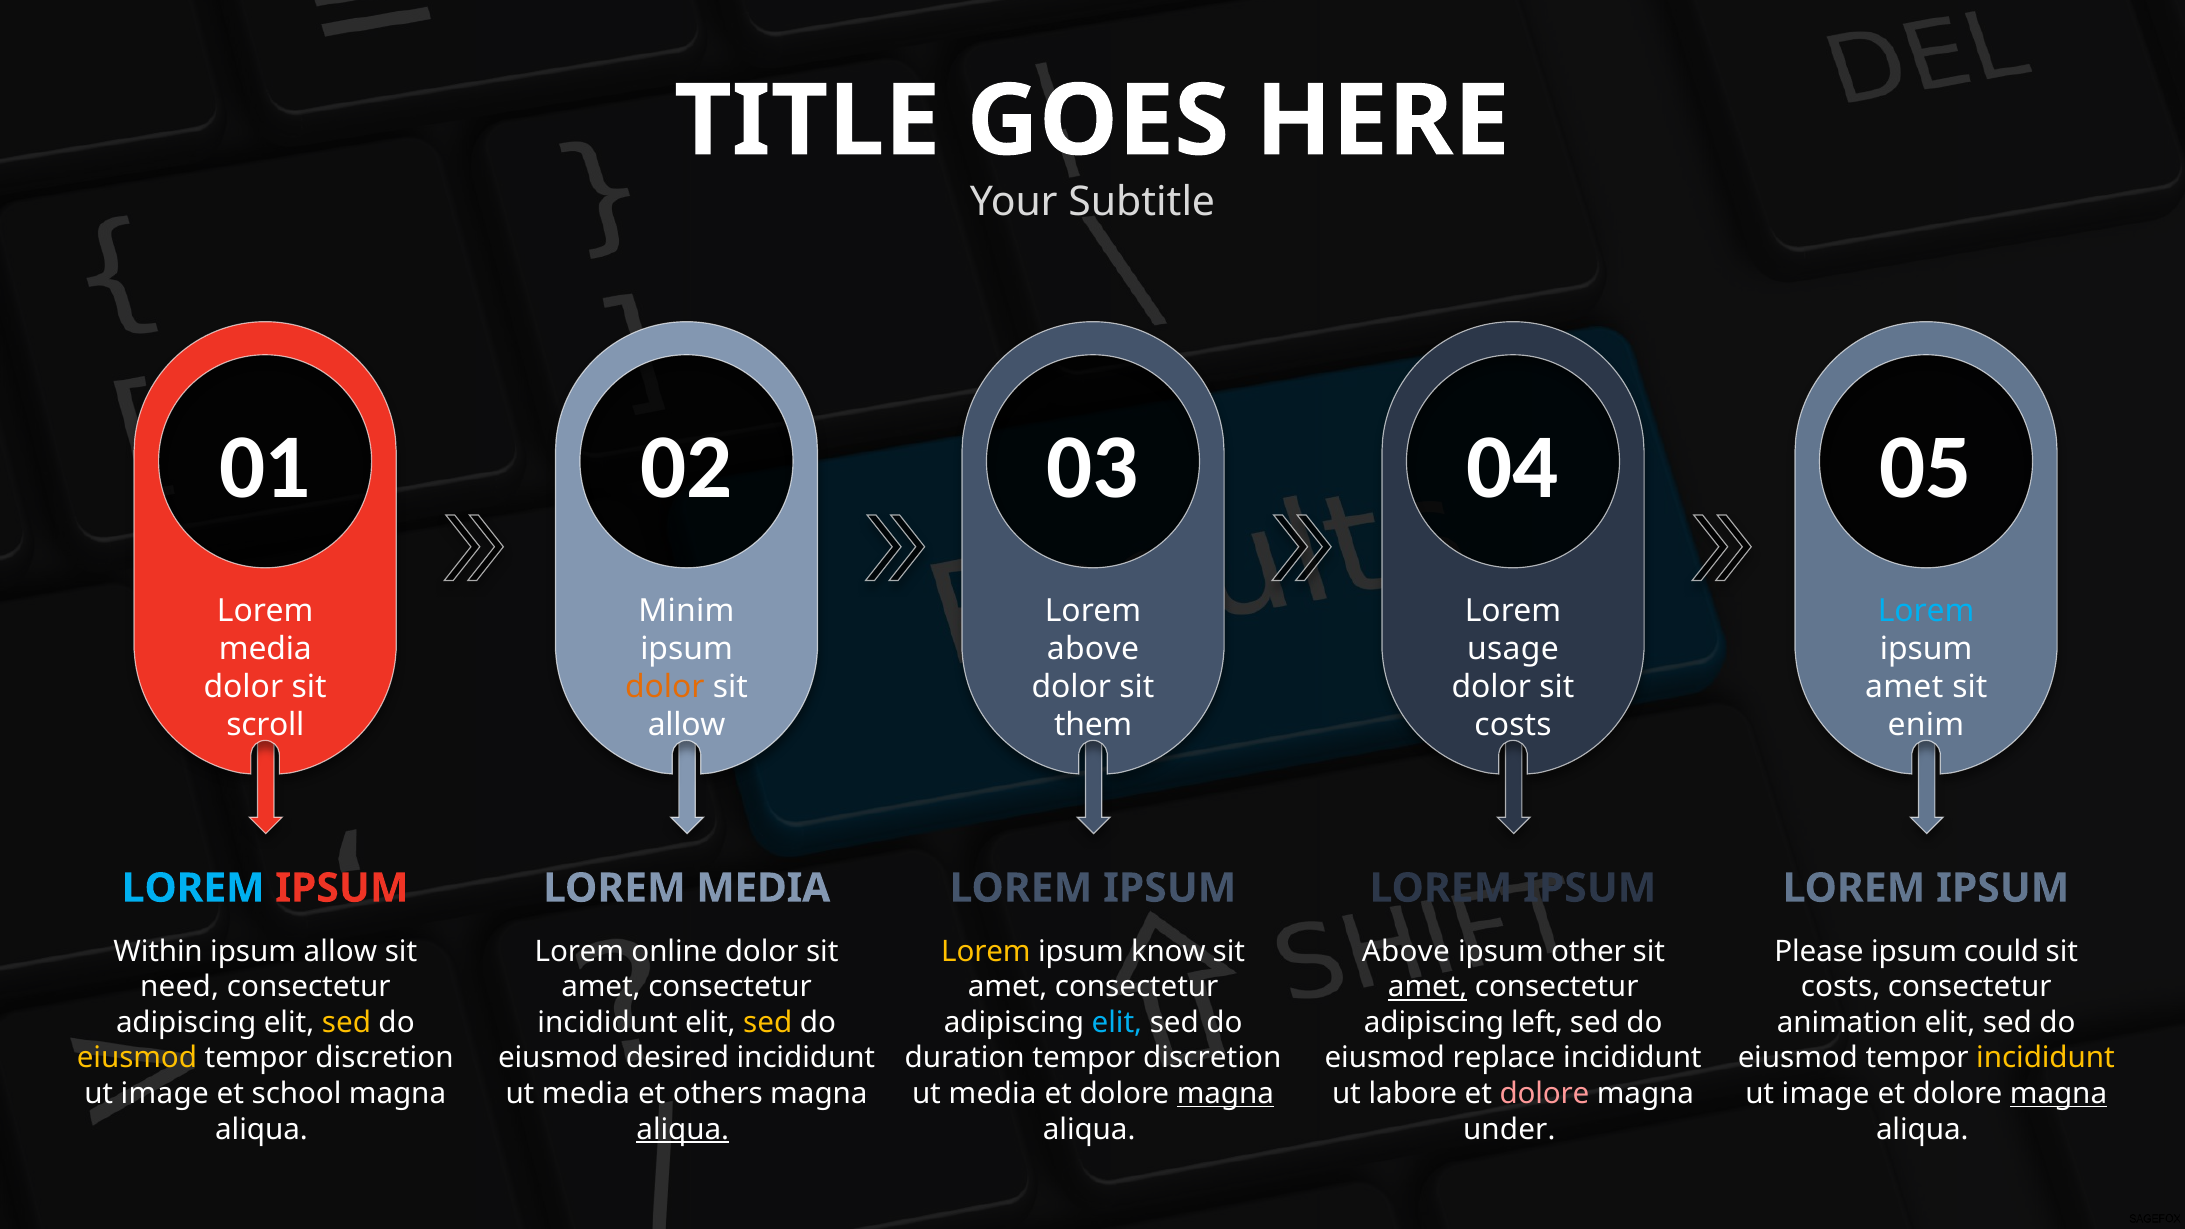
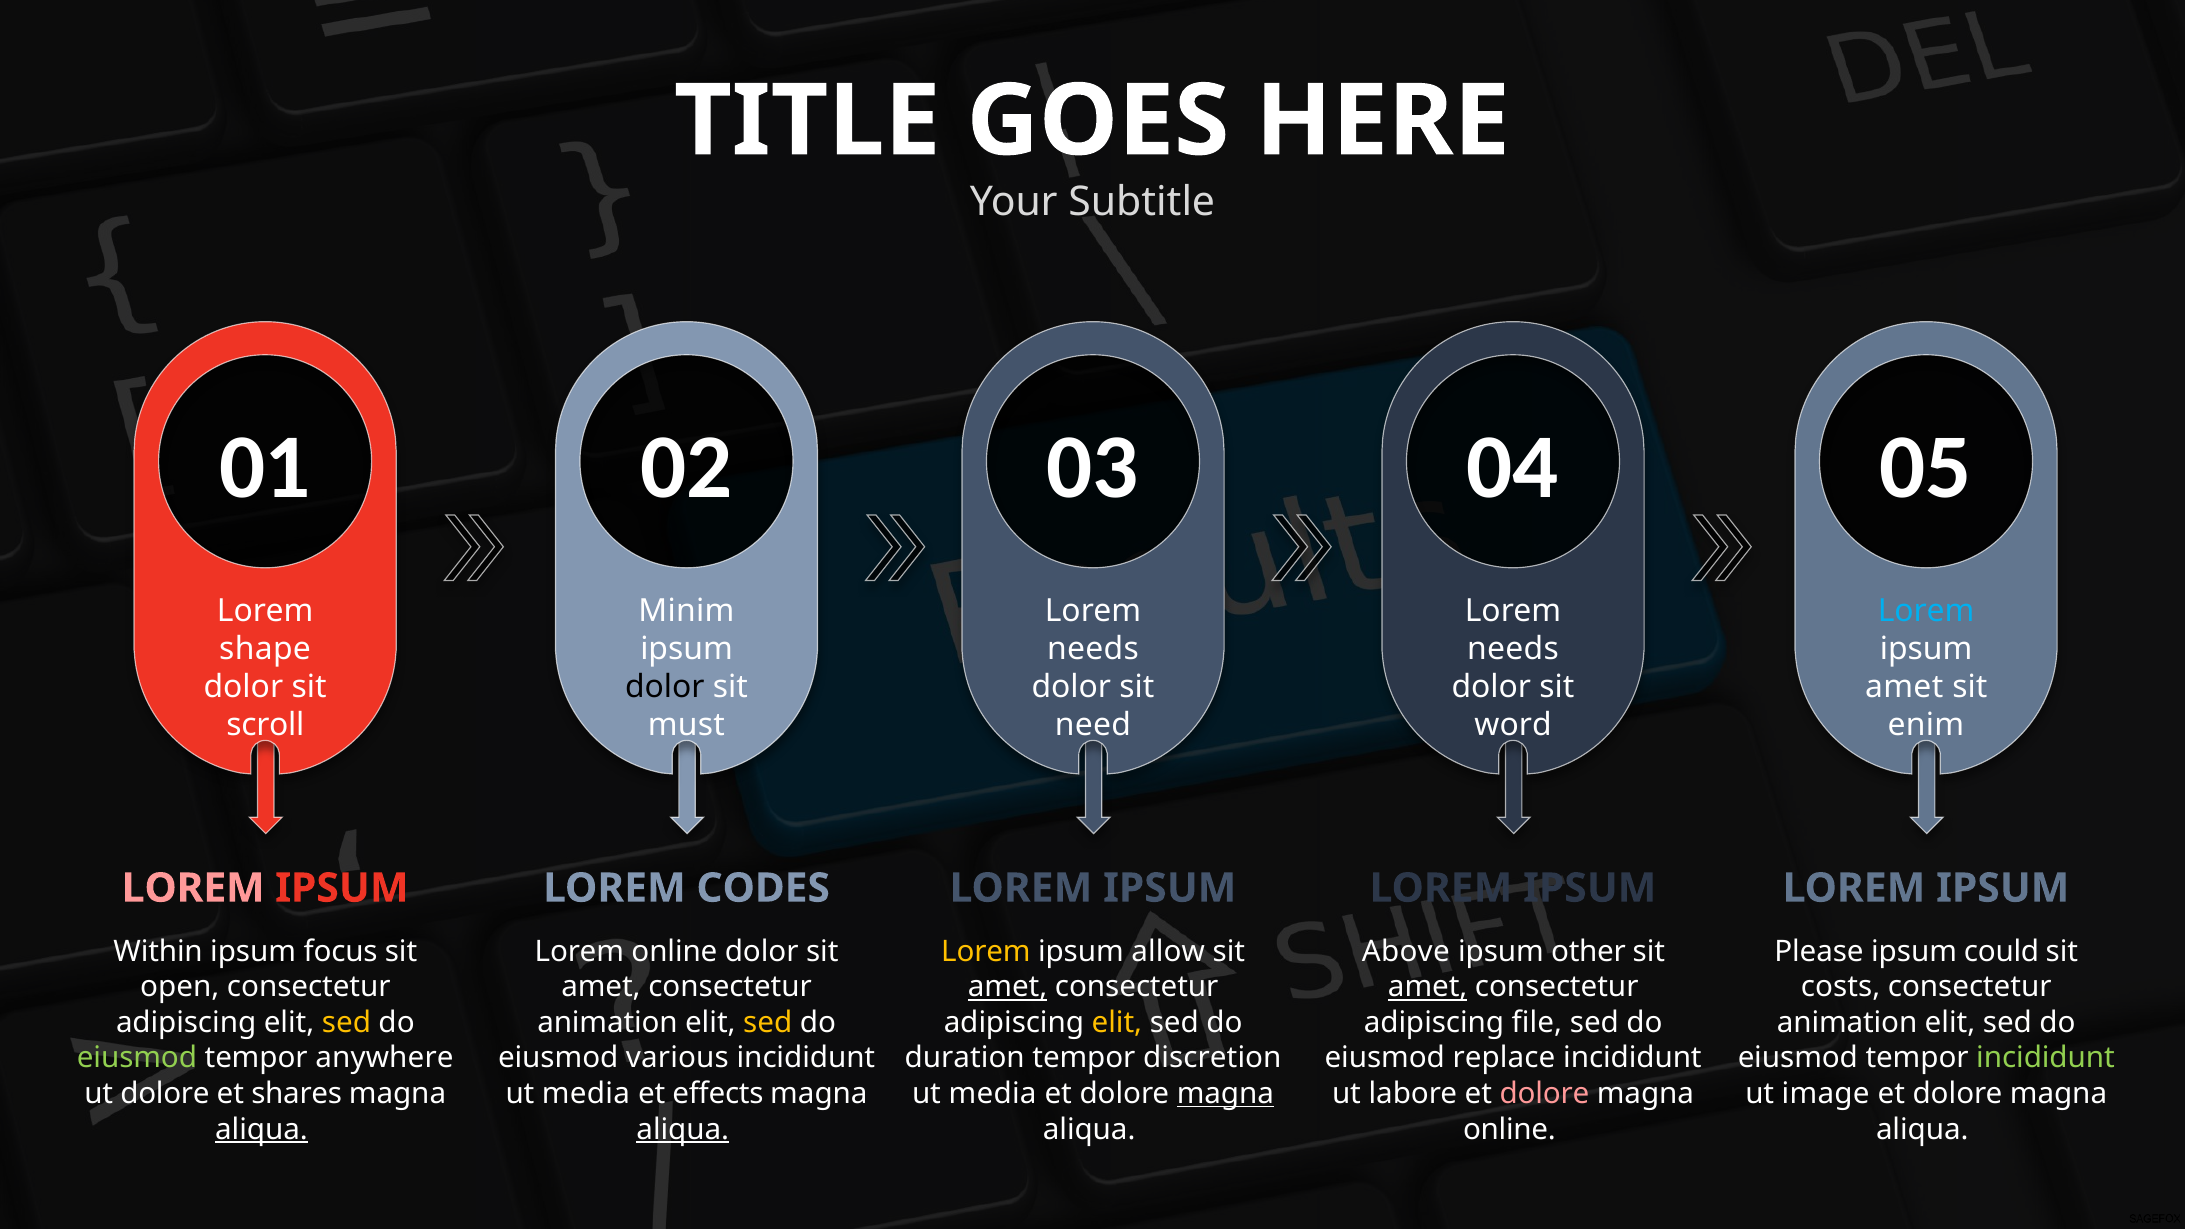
media at (265, 649): media -> shape
above at (1093, 649): above -> needs
usage at (1513, 649): usage -> needs
dolor at (665, 687) colour: orange -> black
allow at (687, 725): allow -> must
them: them -> need
costs at (1513, 725): costs -> word
LOREM at (193, 888) colour: light blue -> pink
MEDIA at (763, 888): MEDIA -> CODES
ipsum allow: allow -> focus
know: know -> allow
need: need -> open
amet at (1008, 987) underline: none -> present
incididunt at (607, 1023): incididunt -> animation
elit at (1117, 1023) colour: light blue -> yellow
left: left -> file
eiusmod at (137, 1058) colour: yellow -> light green
discretion at (385, 1058): discretion -> anywhere
desired: desired -> various
incididunt at (2046, 1058) colour: yellow -> light green
image at (165, 1094): image -> dolore
school: school -> shares
others: others -> effects
magna at (2058, 1094) underline: present -> none
aliqua at (261, 1129) underline: none -> present
under at (1509, 1129): under -> online
